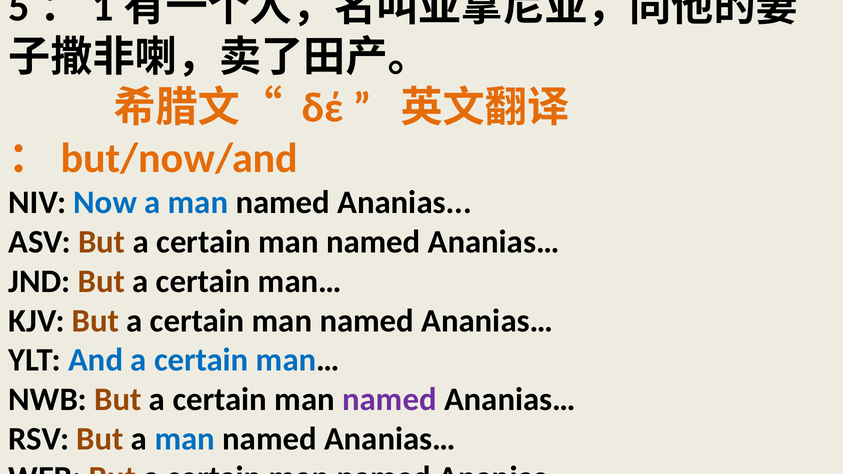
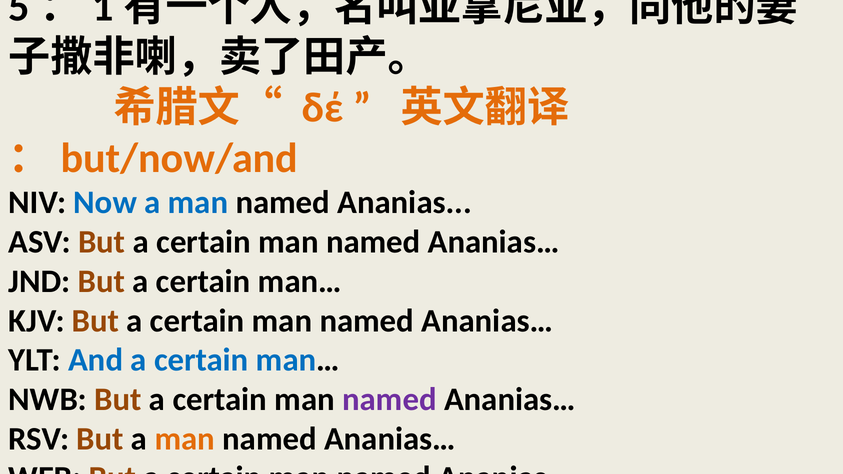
man at (185, 439) colour: blue -> orange
